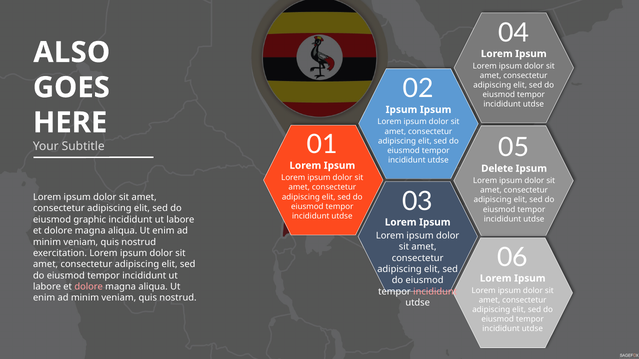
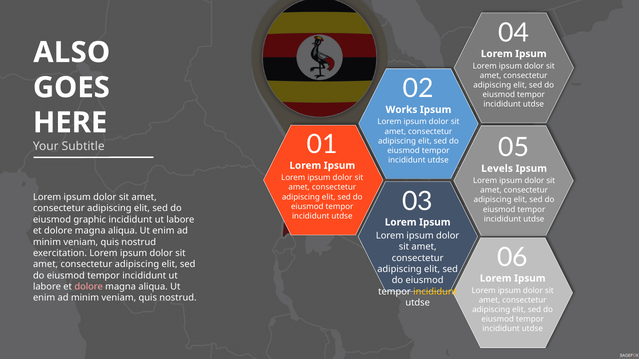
Ipsum at (401, 110): Ipsum -> Works
Delete: Delete -> Levels
incididunt at (435, 292) colour: pink -> yellow
